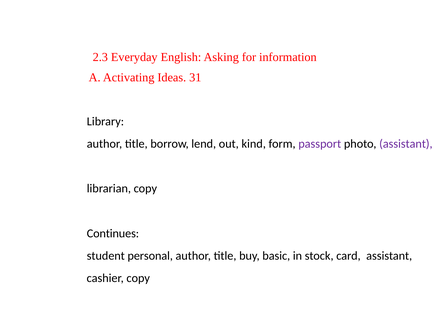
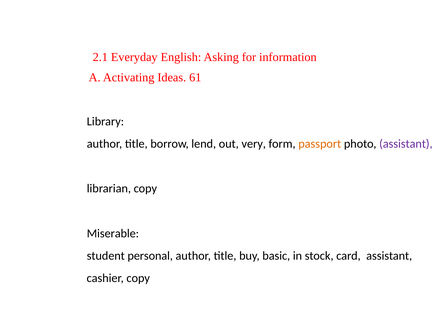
2.3: 2.3 -> 2.1
31: 31 -> 61
kind: kind -> very
passport colour: purple -> orange
Continues: Continues -> Miserable
